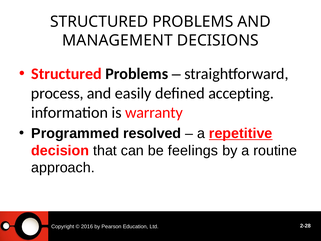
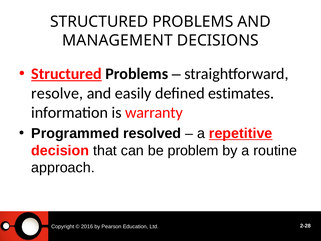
Structured at (66, 74) underline: none -> present
process: process -> resolve
accepting: accepting -> estimates
feelings: feelings -> problem
